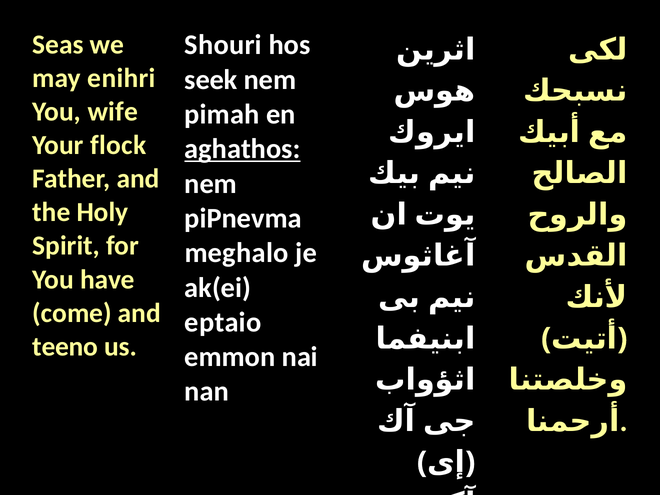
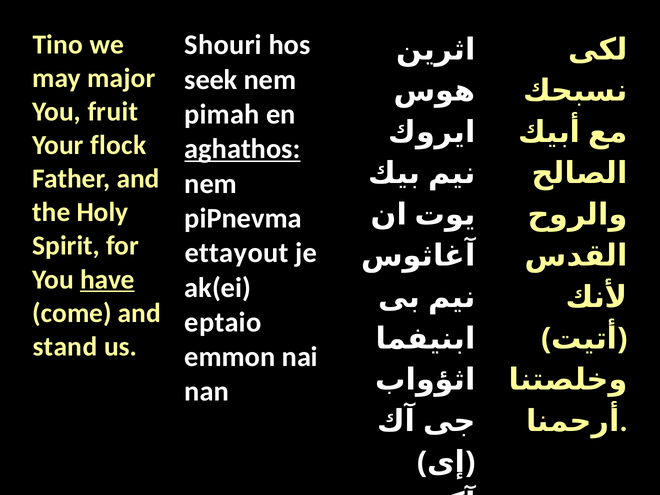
Seas: Seas -> Tino
enihri: enihri -> major
wife: wife -> fruit
meghalo: meghalo -> ettayout
have underline: none -> present
teeno: teeno -> stand
